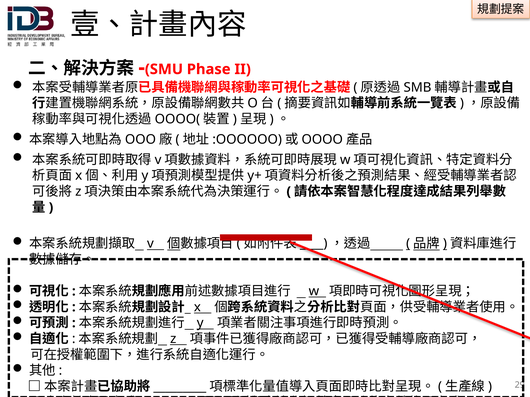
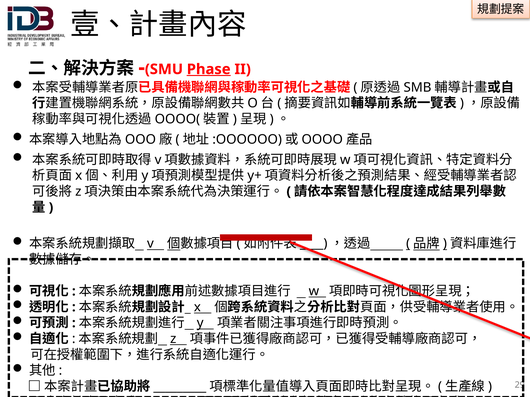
Phase underline: none -> present
